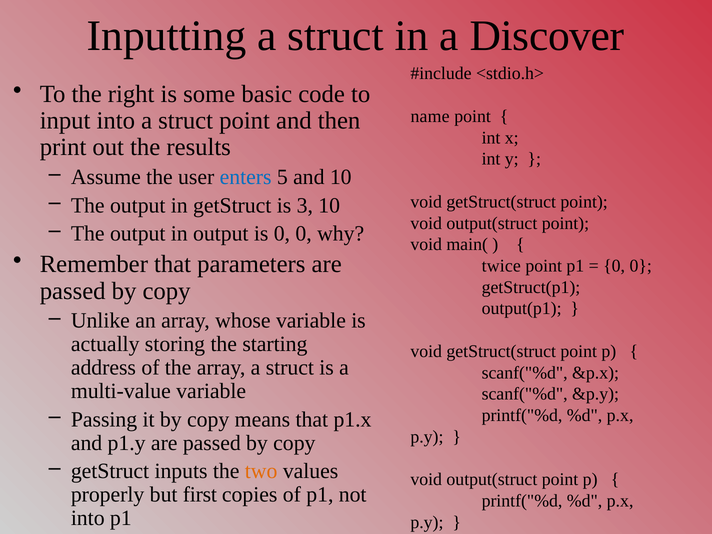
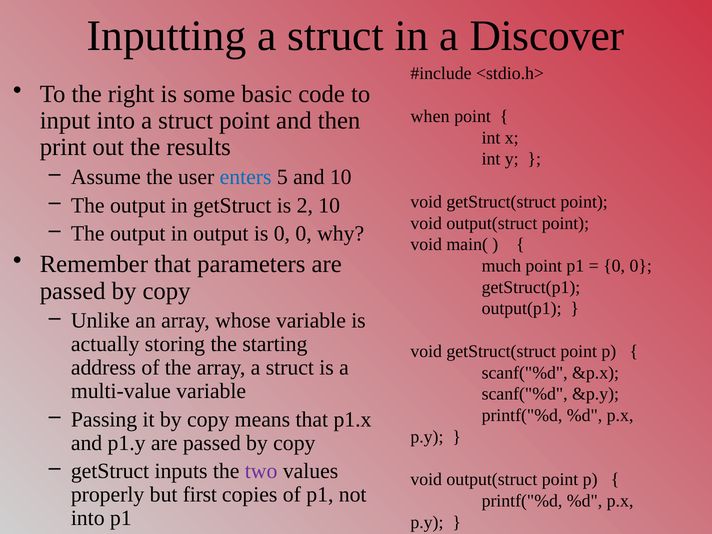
name: name -> when
3: 3 -> 2
twice: twice -> much
two colour: orange -> purple
